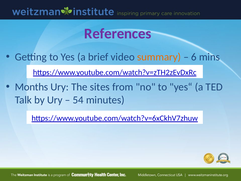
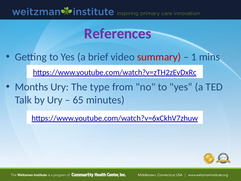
summary colour: orange -> red
6: 6 -> 1
sites: sites -> type
54: 54 -> 65
